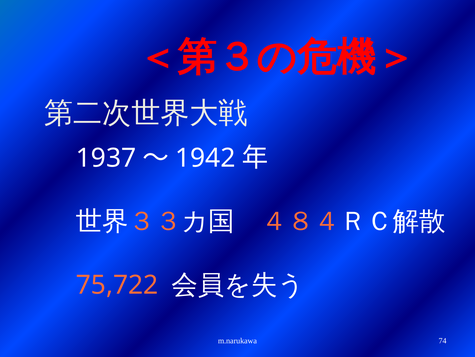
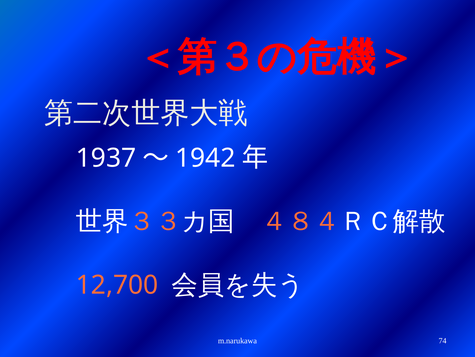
75,722: 75,722 -> 12,700
